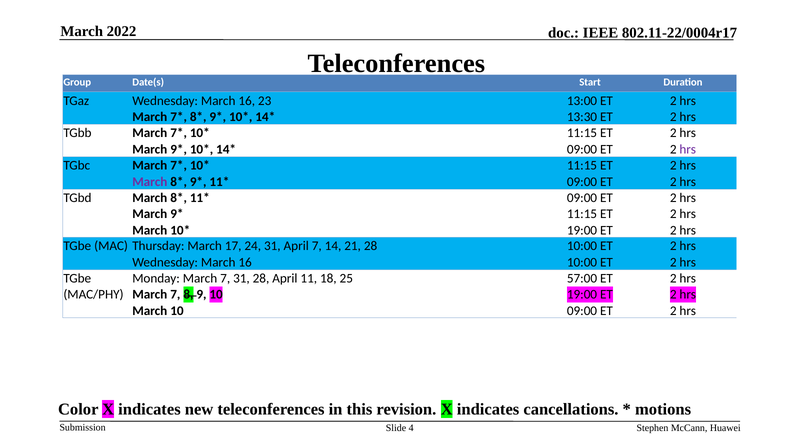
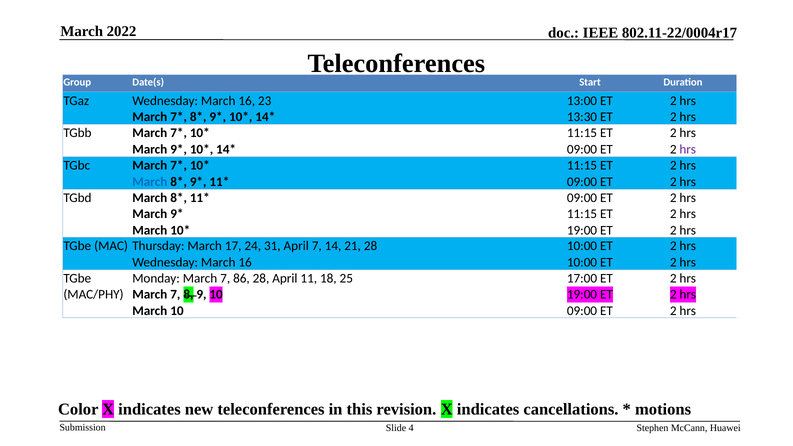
March at (150, 182) colour: purple -> blue
7 31: 31 -> 86
57:00: 57:00 -> 17:00
